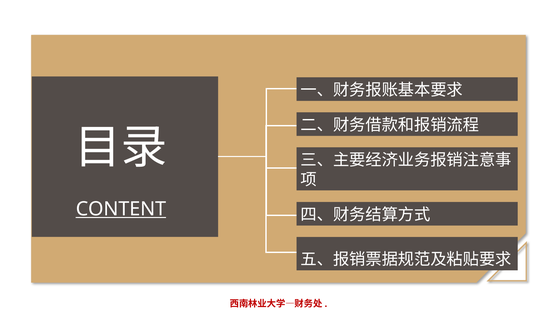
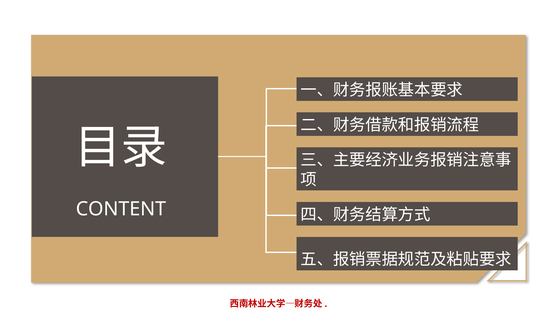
CONTENT underline: present -> none
